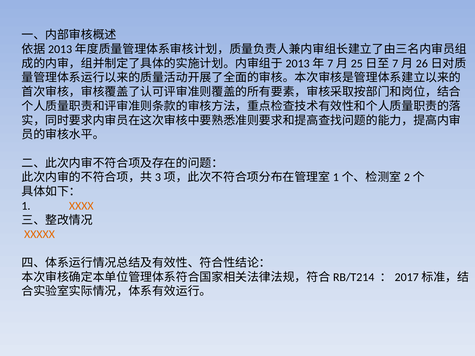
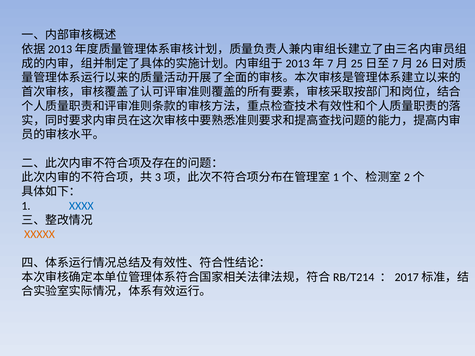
XXXX colour: orange -> blue
